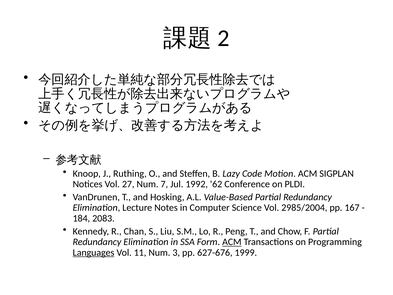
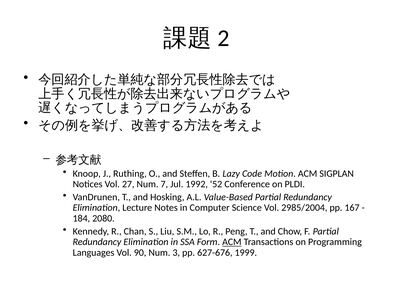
62: 62 -> 52
2083: 2083 -> 2080
Languages underline: present -> none
11: 11 -> 90
